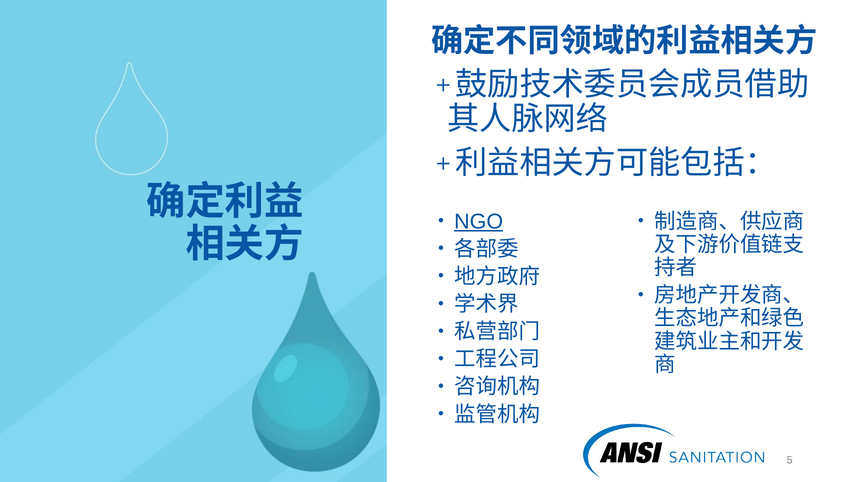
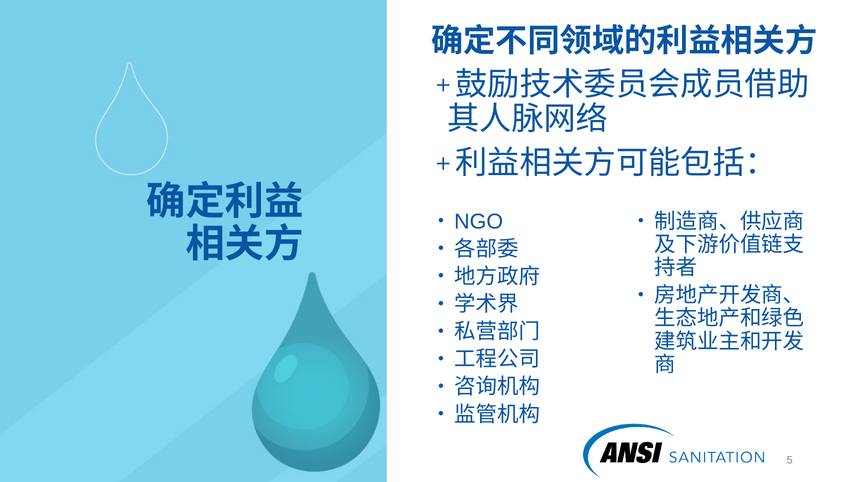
NGO underline: present -> none
